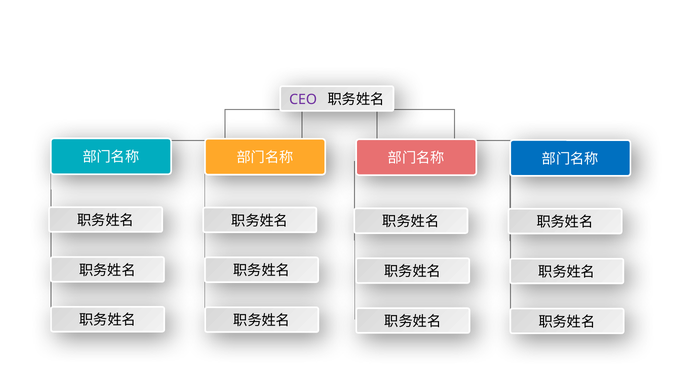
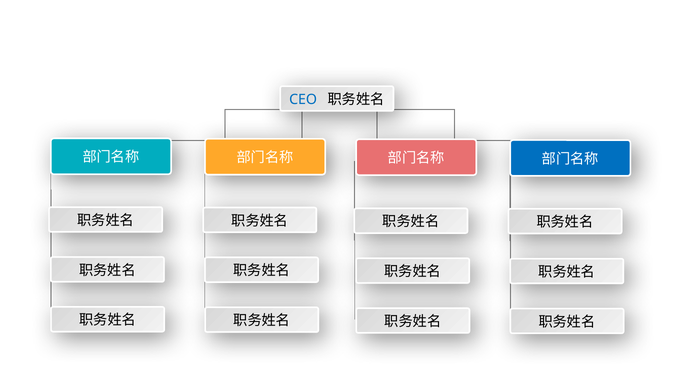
CEO colour: purple -> blue
